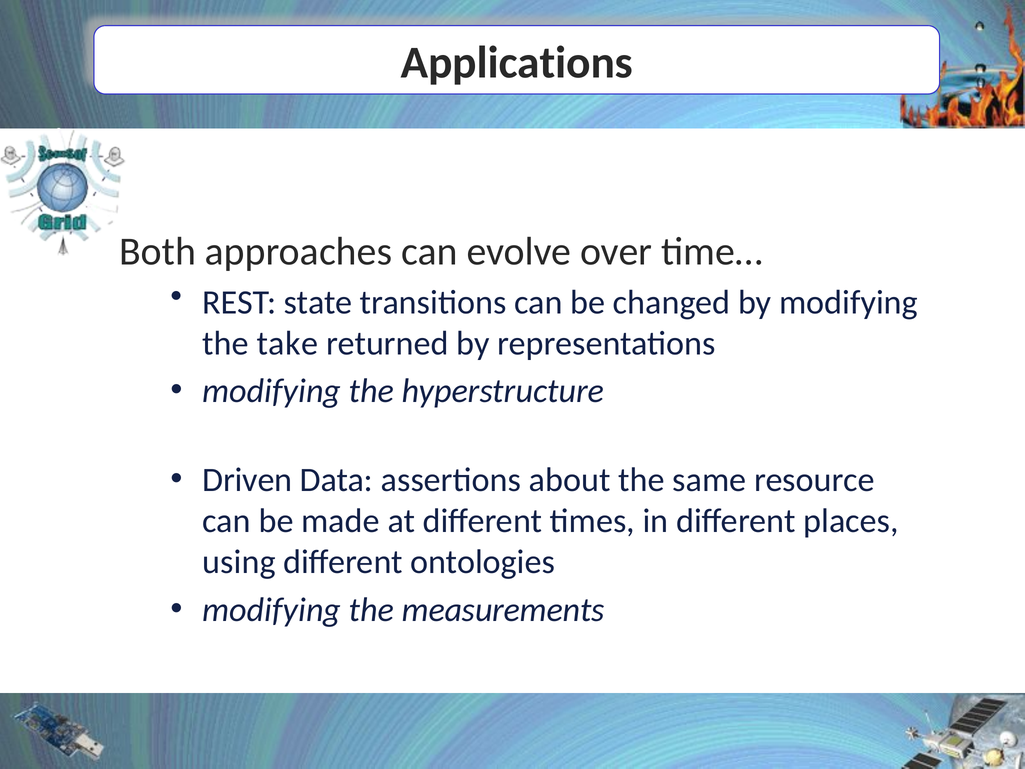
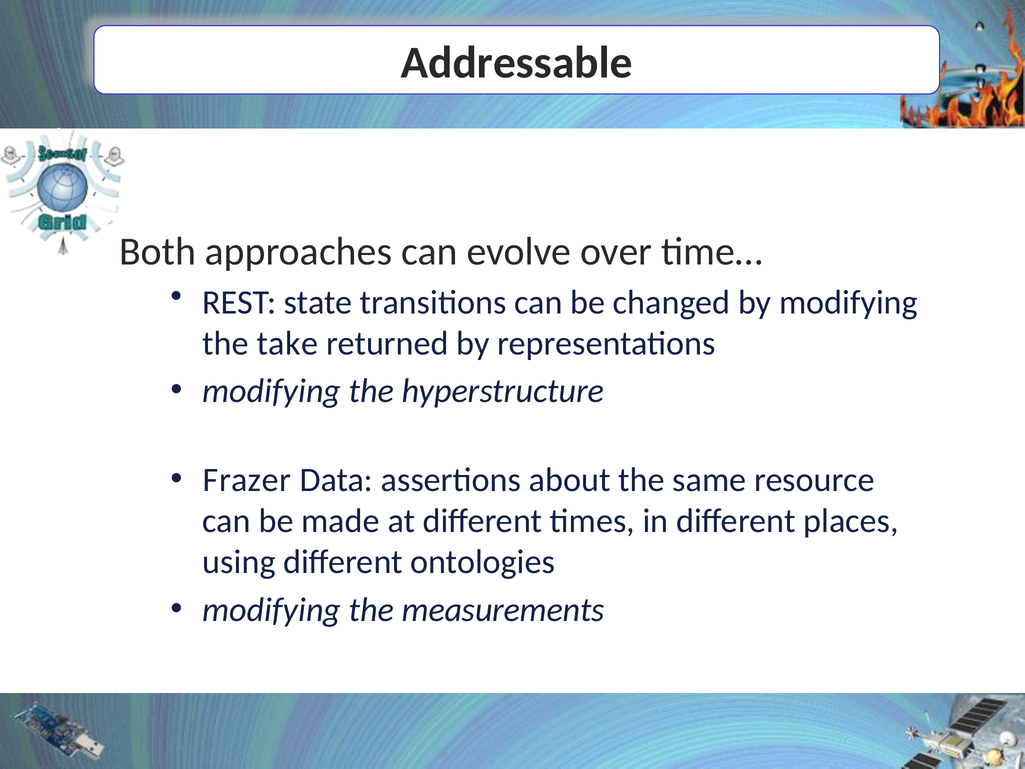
Applications: Applications -> Addressable
Driven: Driven -> Frazer
